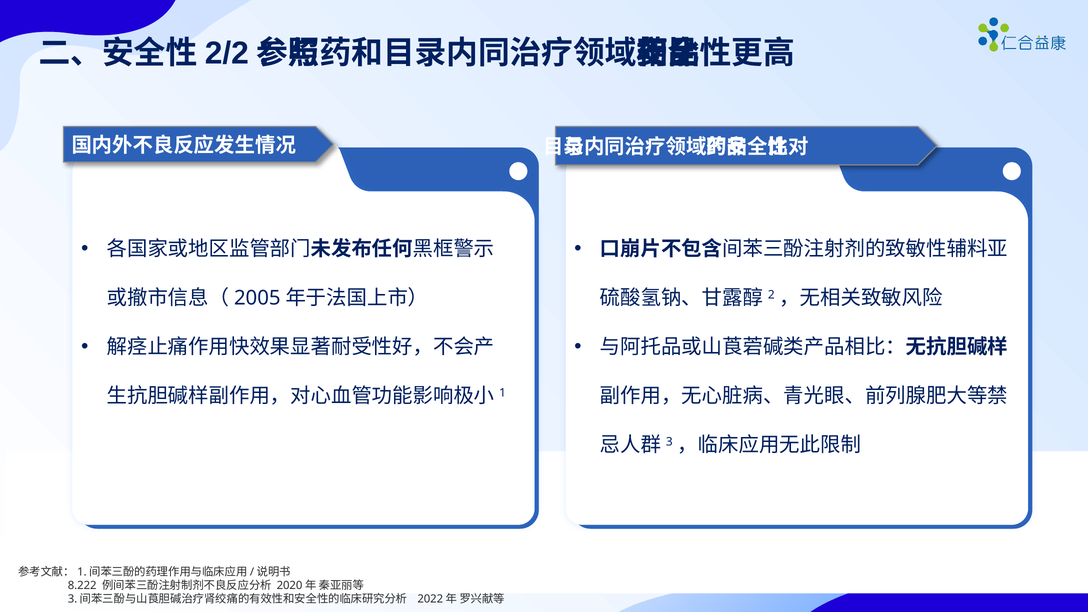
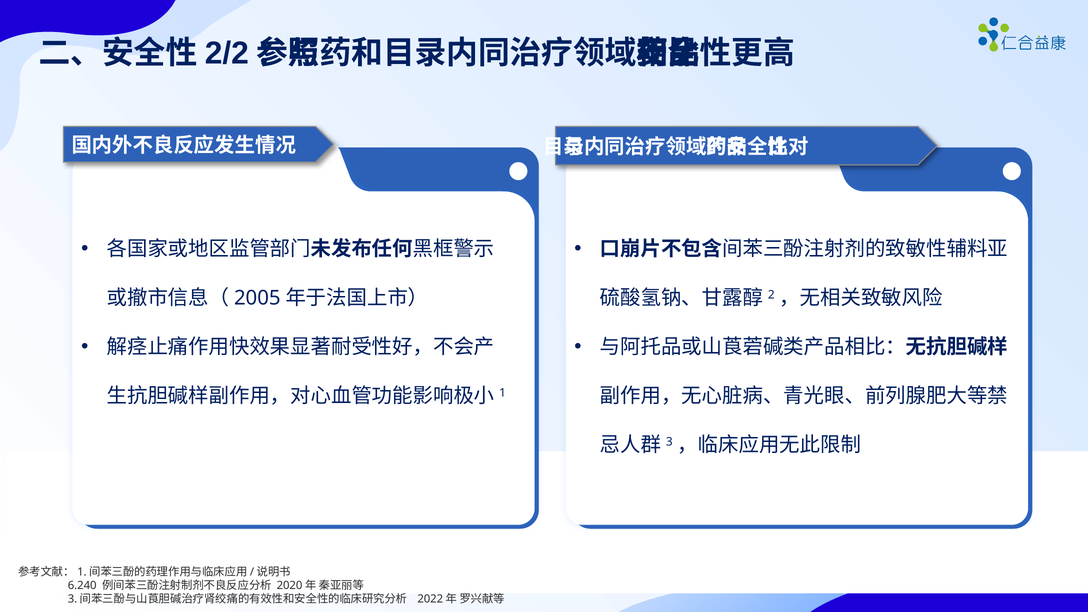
8.222: 8.222 -> 6.240
